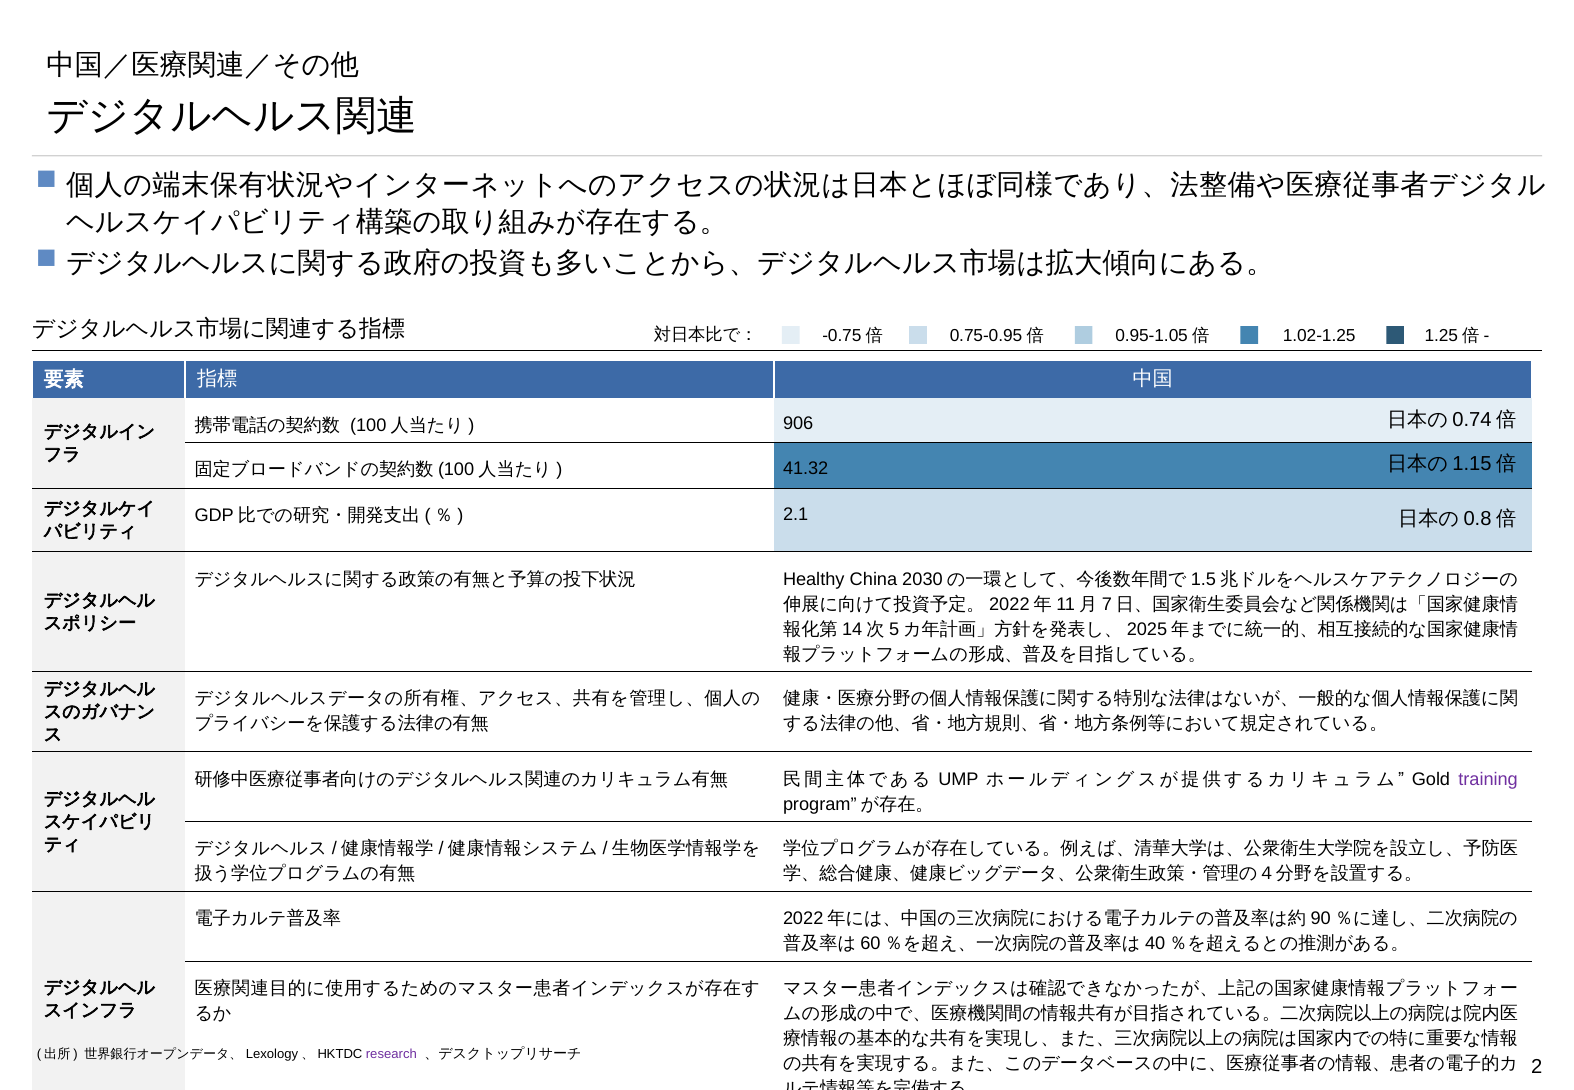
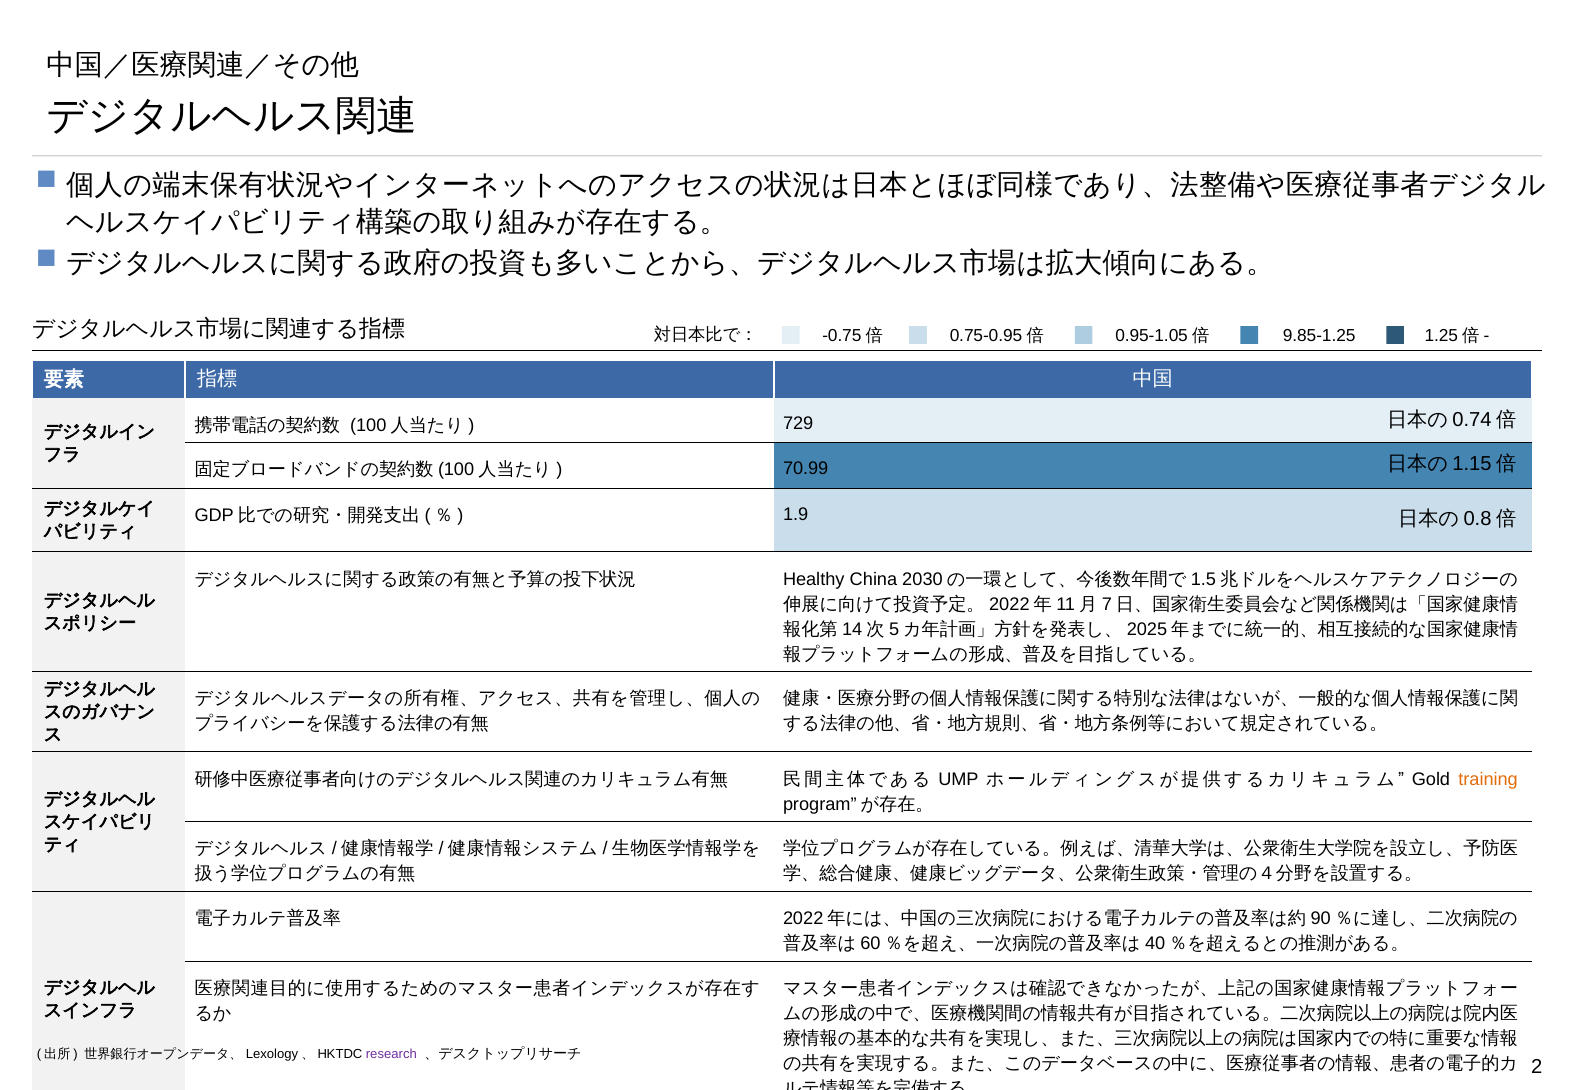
1.02-1.25: 1.02-1.25 -> 9.85-1.25
906: 906 -> 729
41.32: 41.32 -> 70.99
2.1: 2.1 -> 1.9
training colour: purple -> orange
